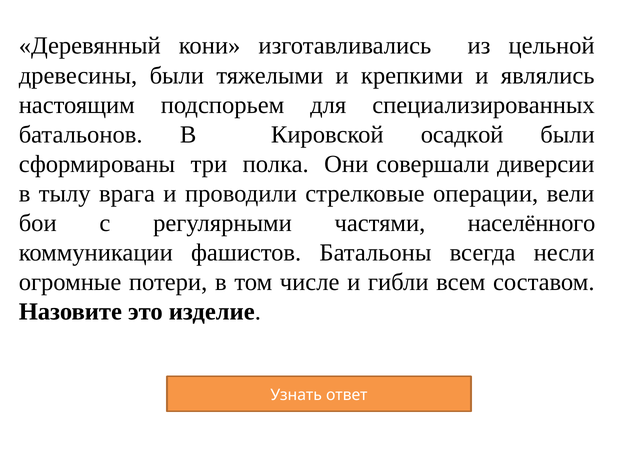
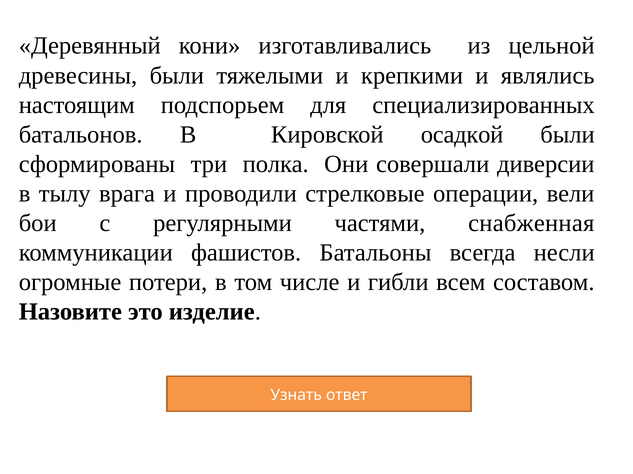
населённого: населённого -> снабженная
